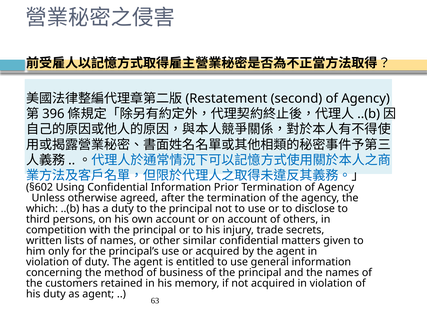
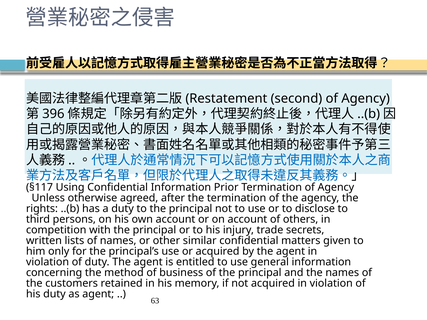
§602: §602 -> §117
which: which -> rights
